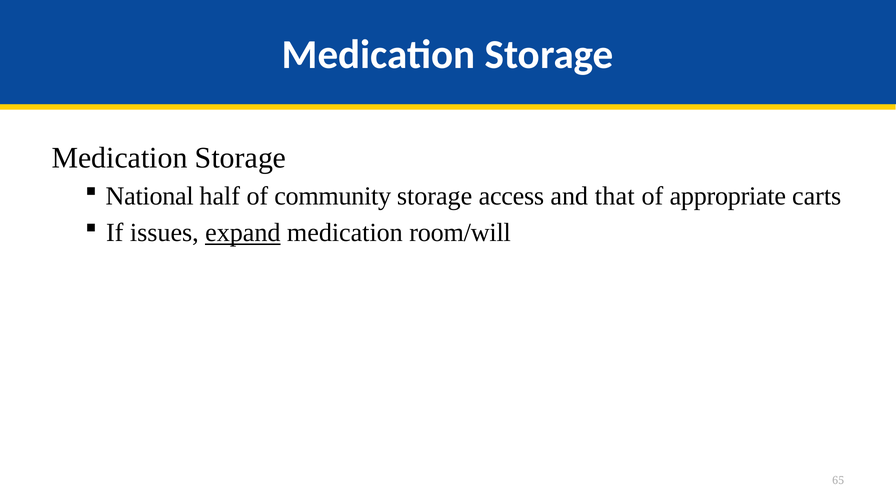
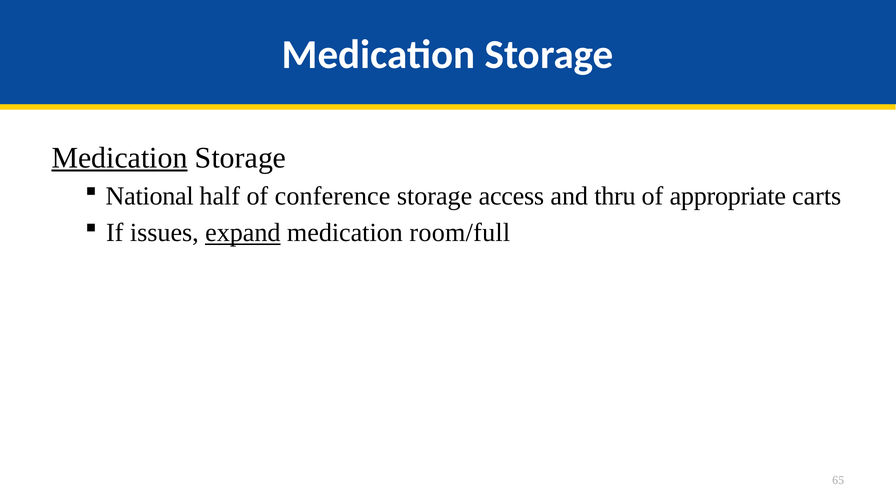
Medication at (119, 158) underline: none -> present
community: community -> conference
that: that -> thru
room/will: room/will -> room/full
